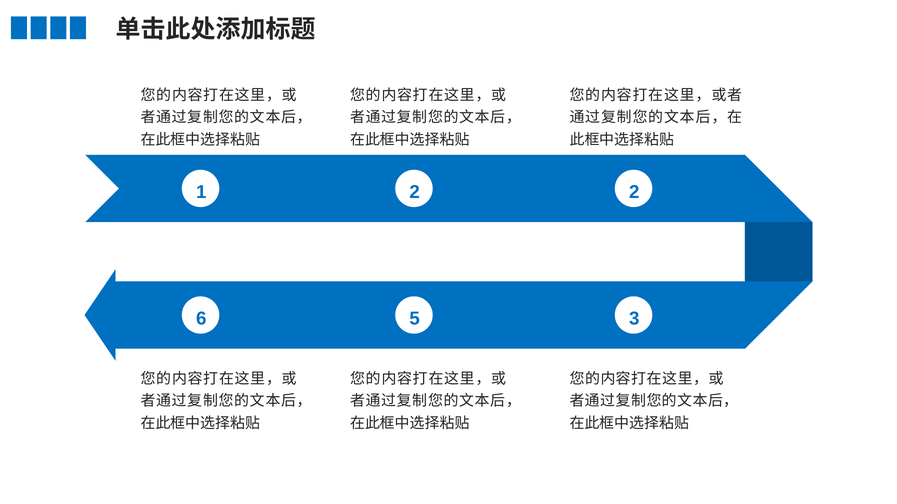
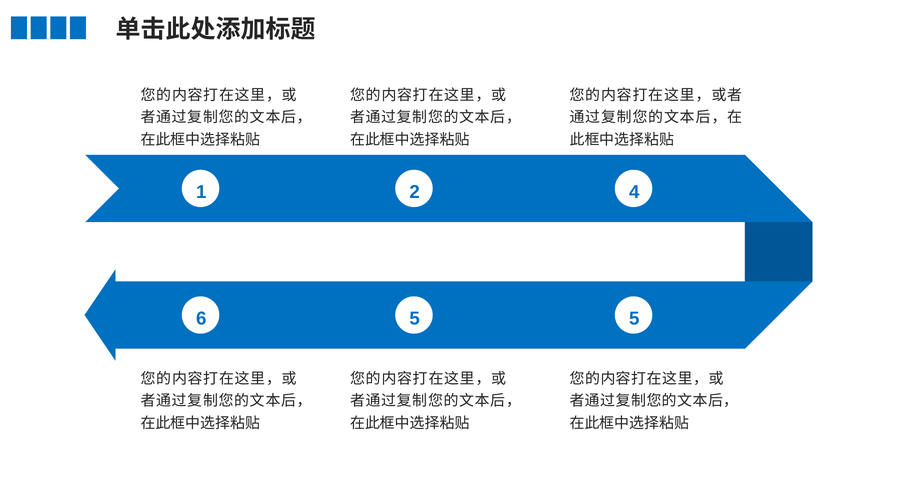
2 2: 2 -> 4
5 3: 3 -> 5
